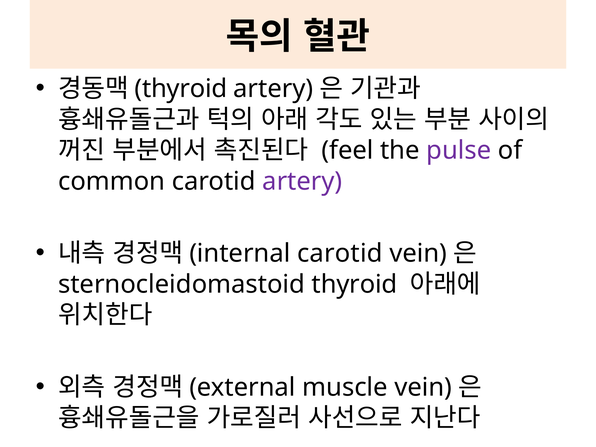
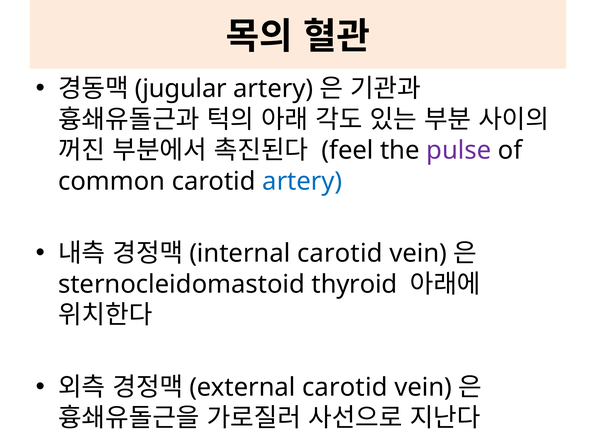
thyroid at (181, 89): thyroid -> jugular
artery at (302, 181) colour: purple -> blue
muscle at (345, 387): muscle -> carotid
